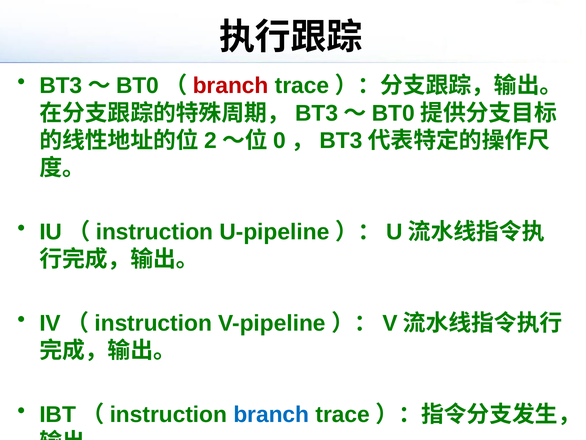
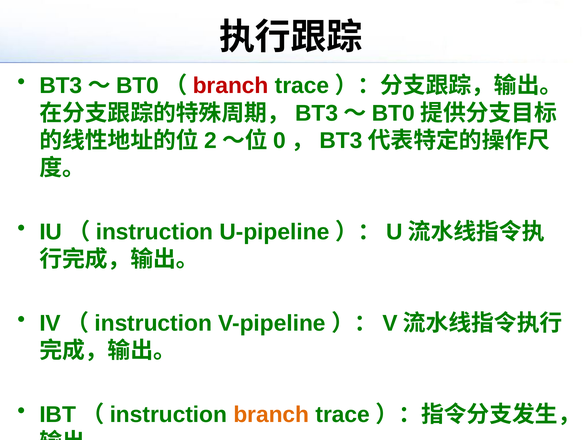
branch at (271, 414) colour: blue -> orange
